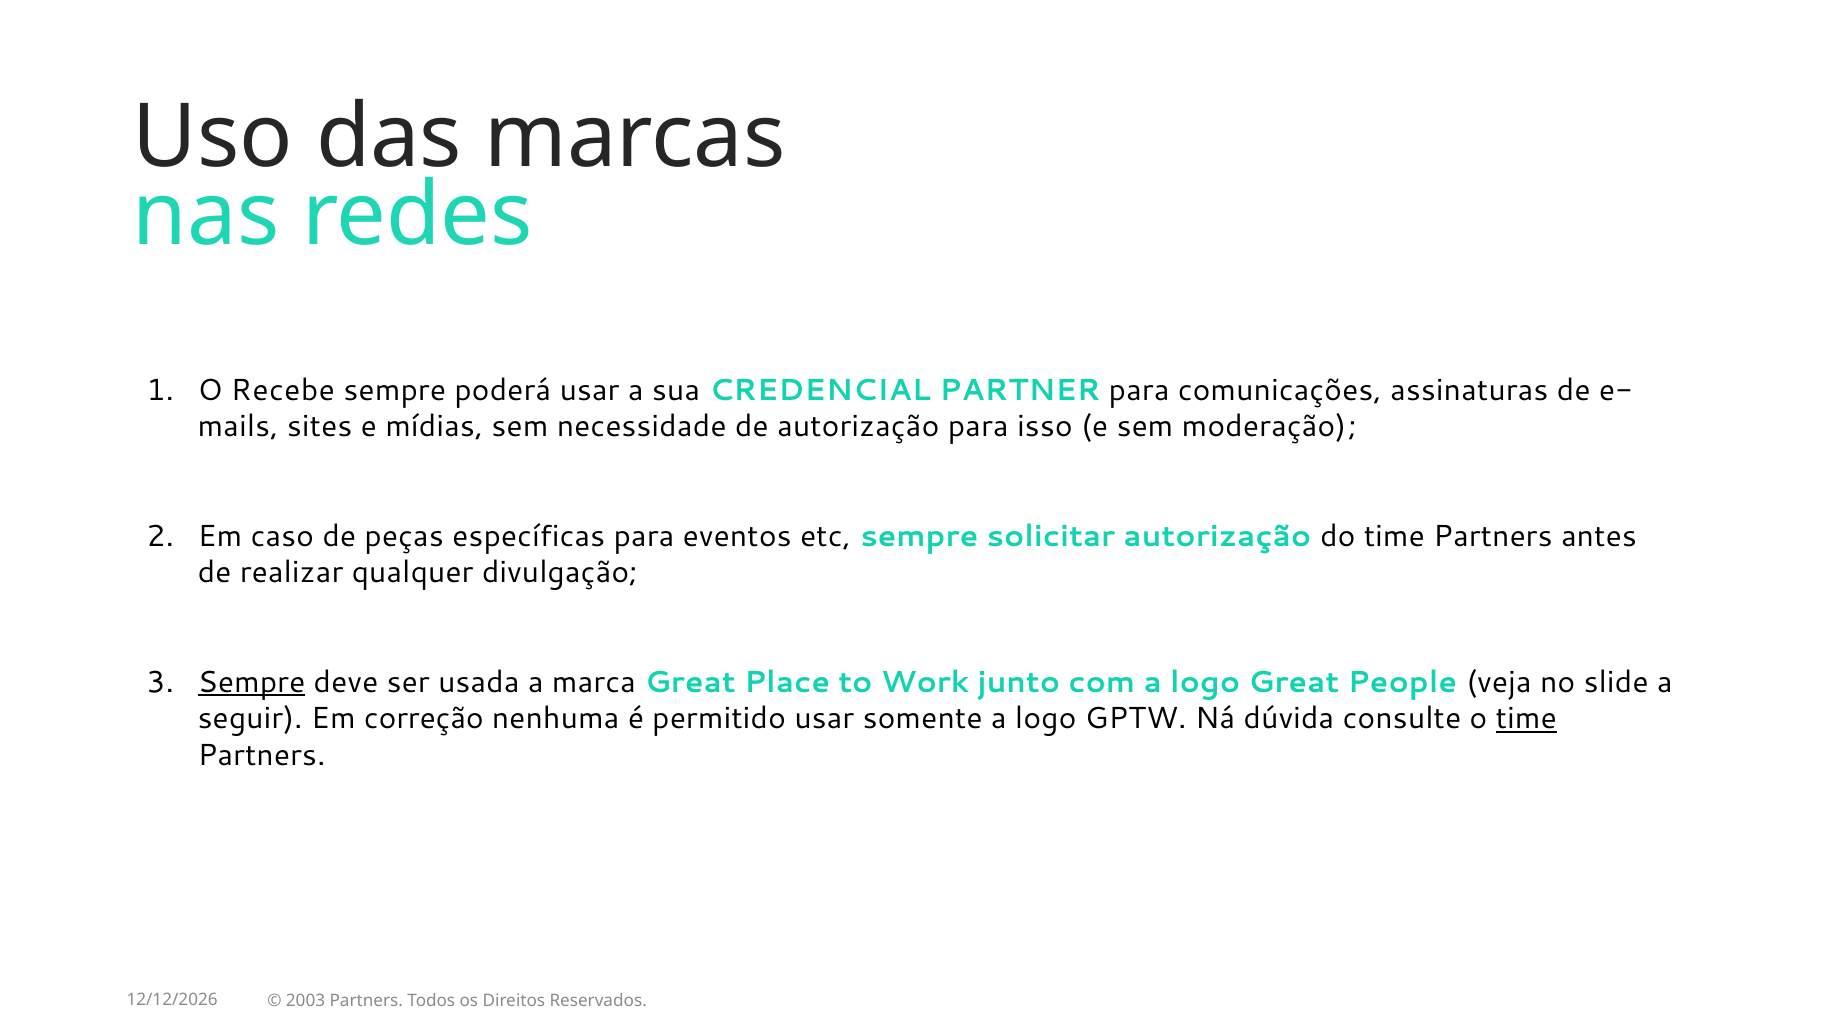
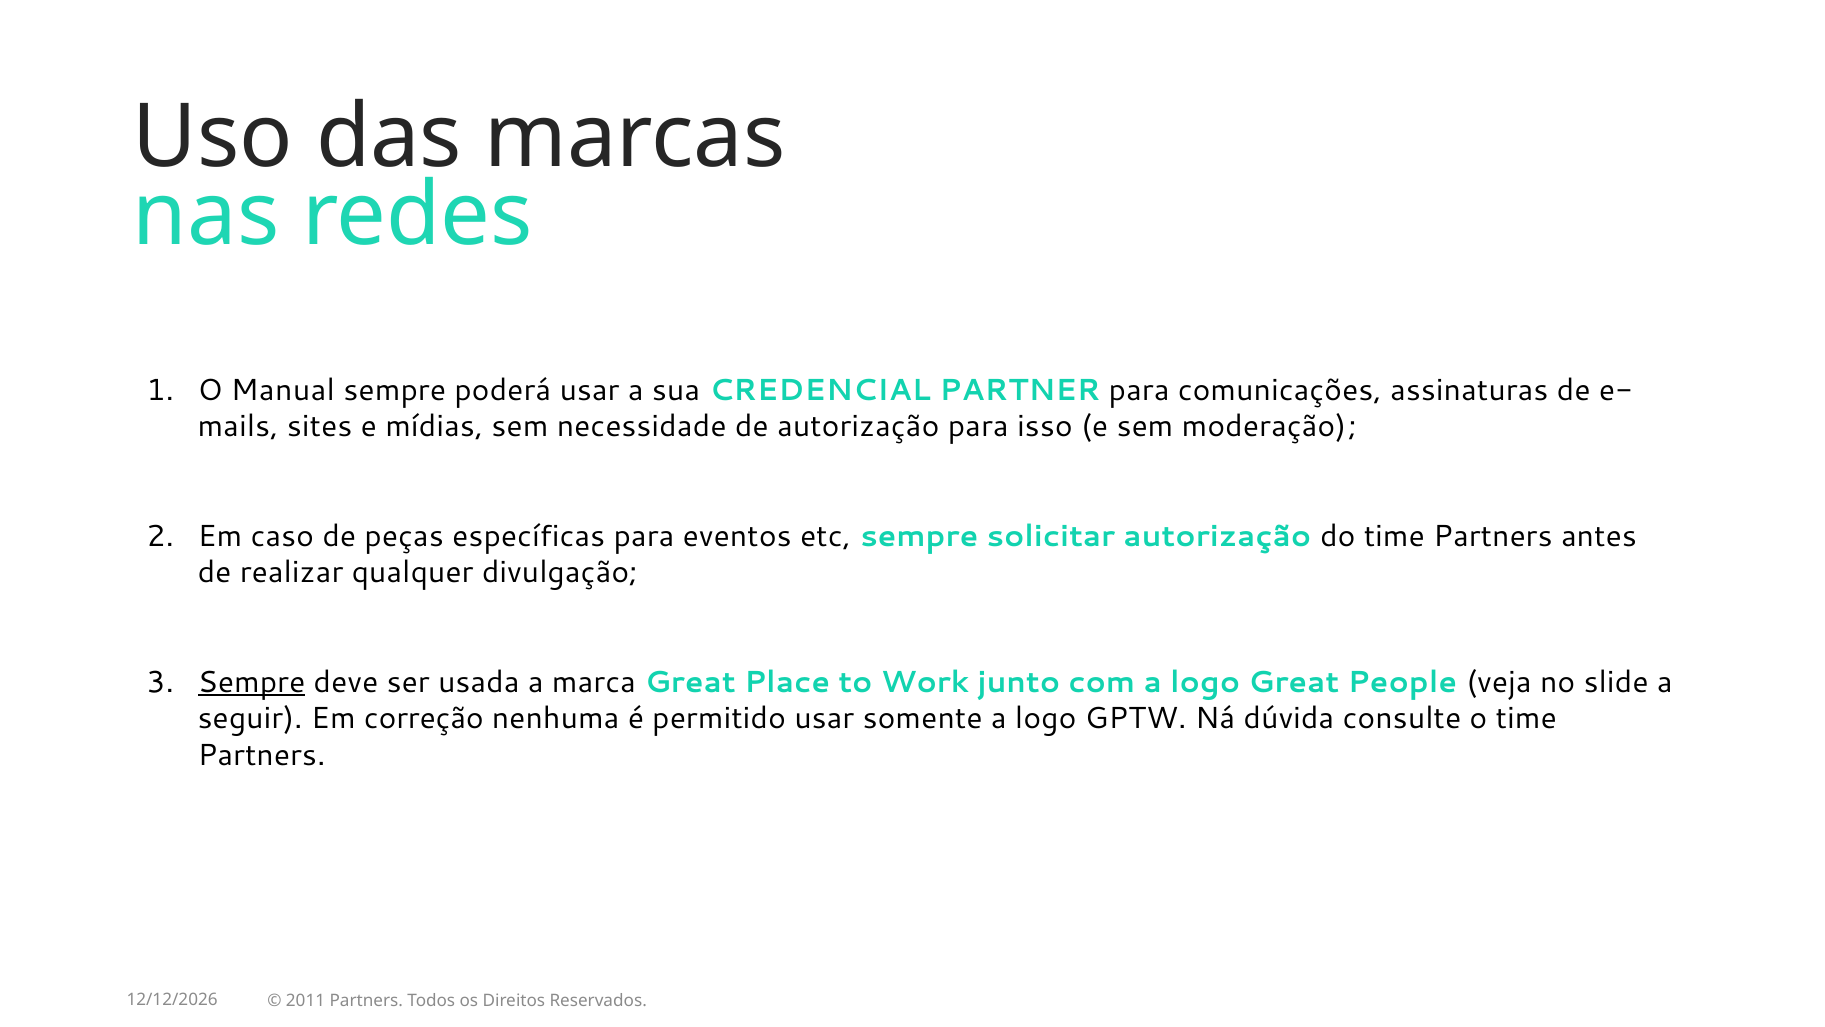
Recebe: Recebe -> Manual
time at (1526, 718) underline: present -> none
2003: 2003 -> 2011
